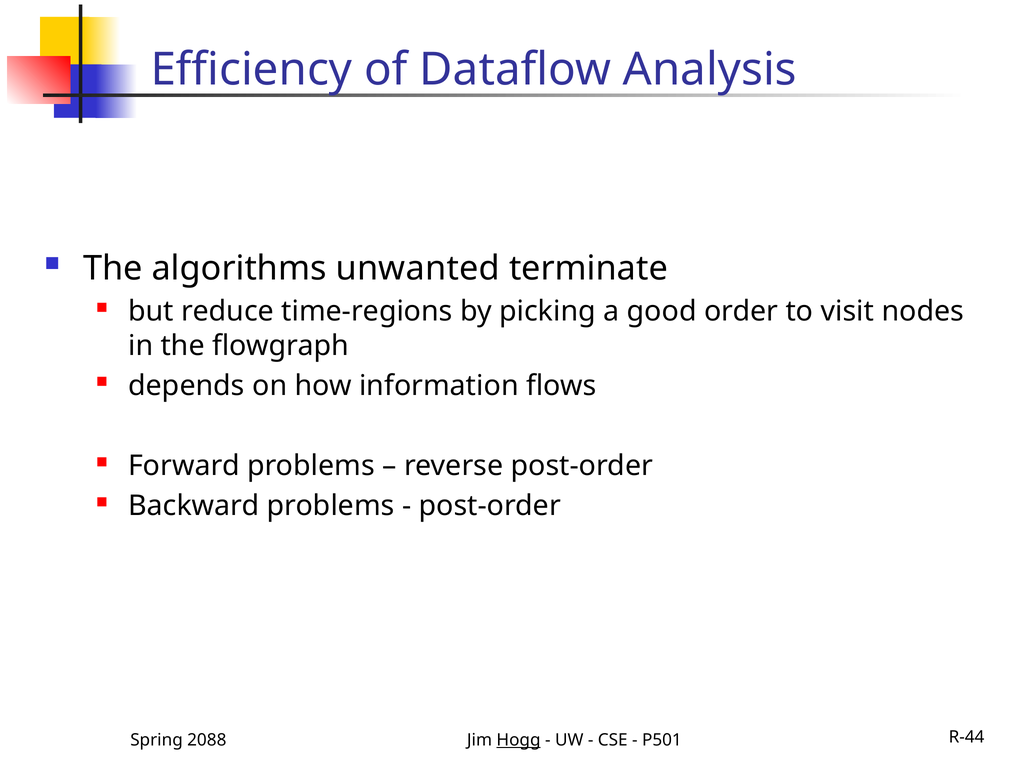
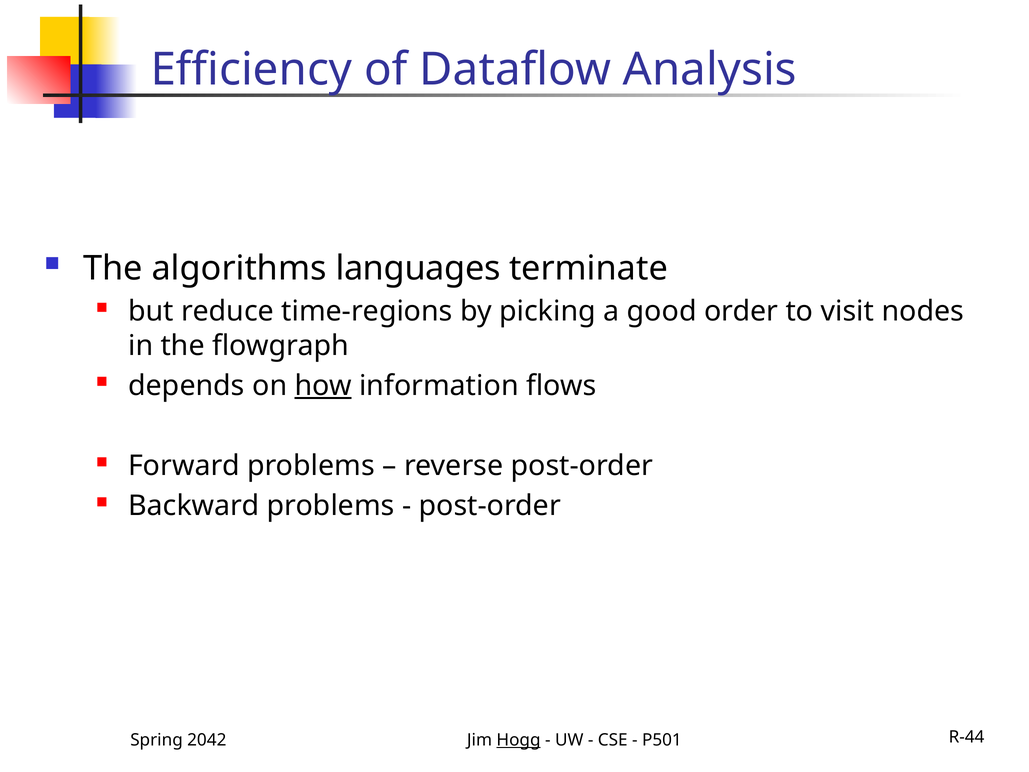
unwanted: unwanted -> languages
how underline: none -> present
2088: 2088 -> 2042
